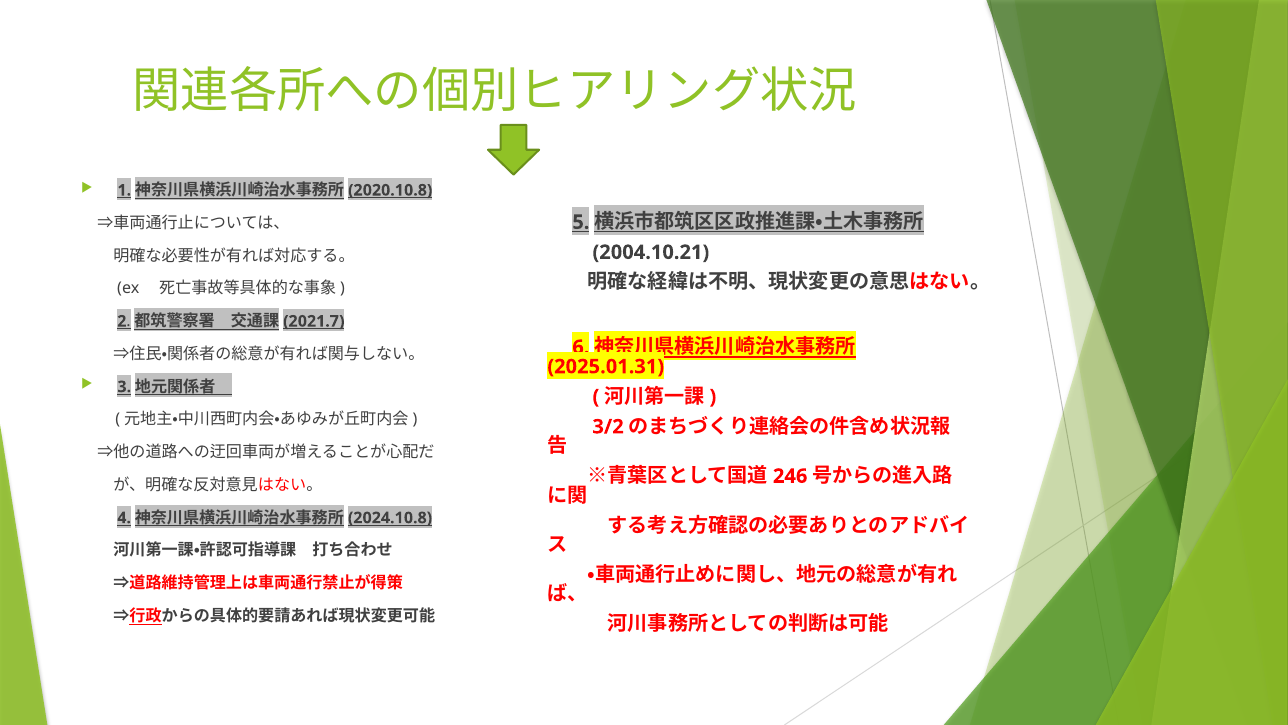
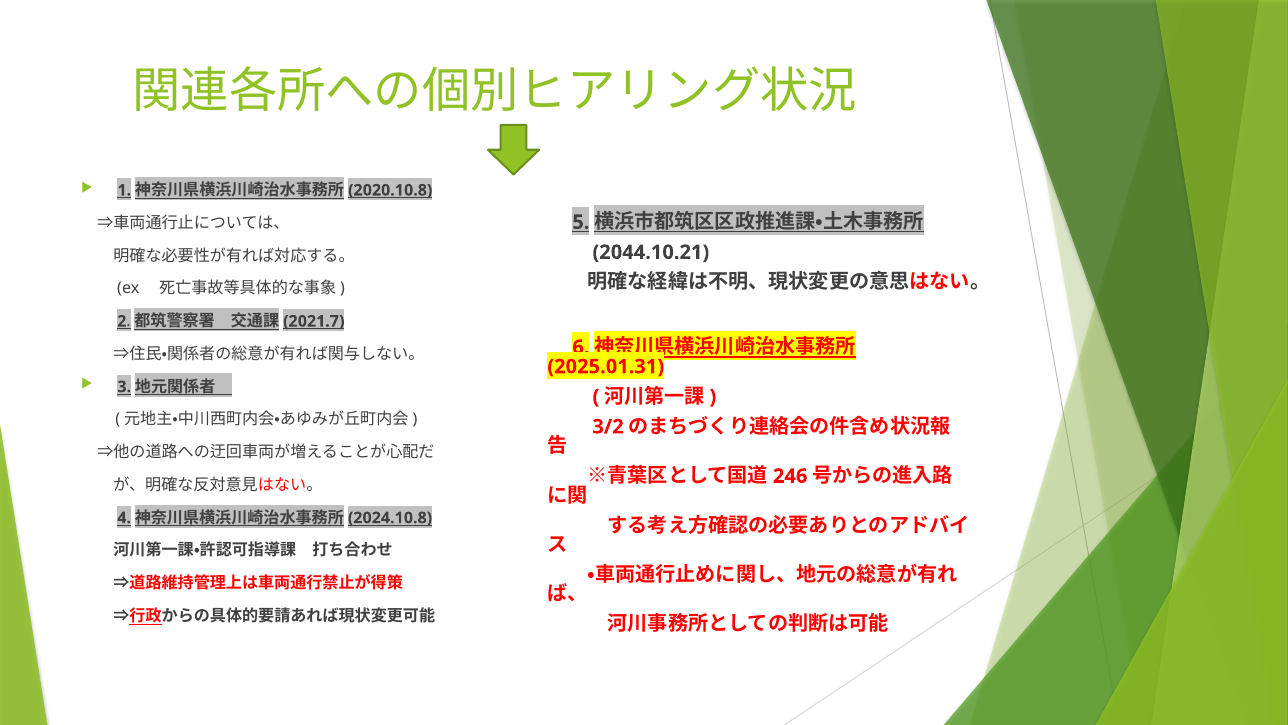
2004.10.21: 2004.10.21 -> 2044.10.21
